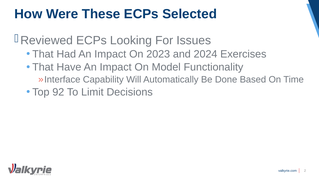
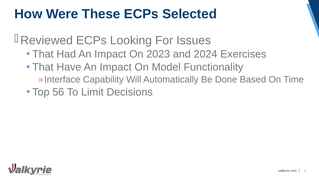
92: 92 -> 56
